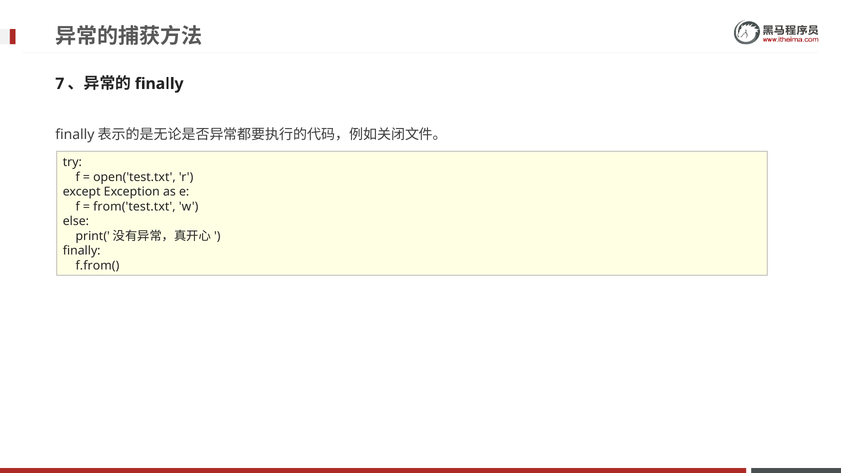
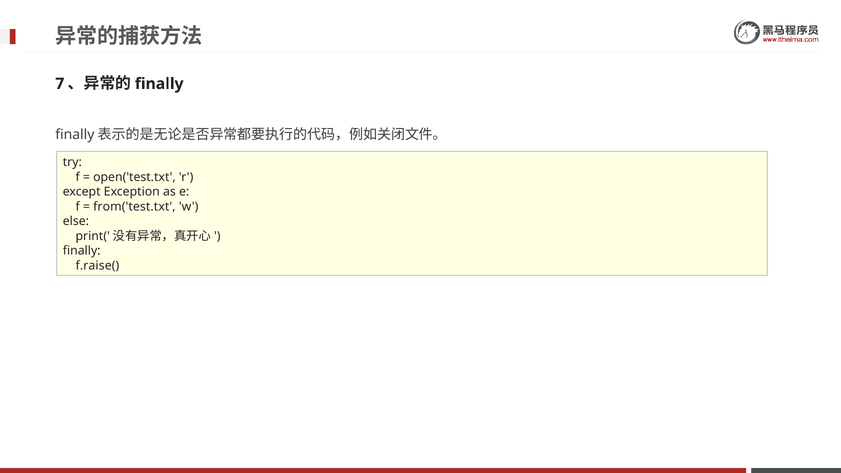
f.from(: f.from( -> f.raise(
